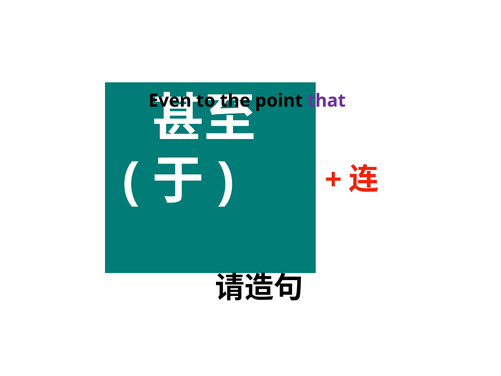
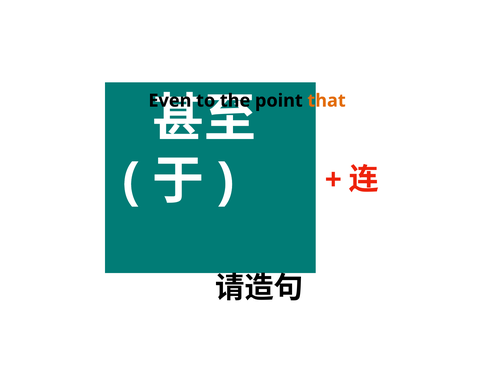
that colour: purple -> orange
